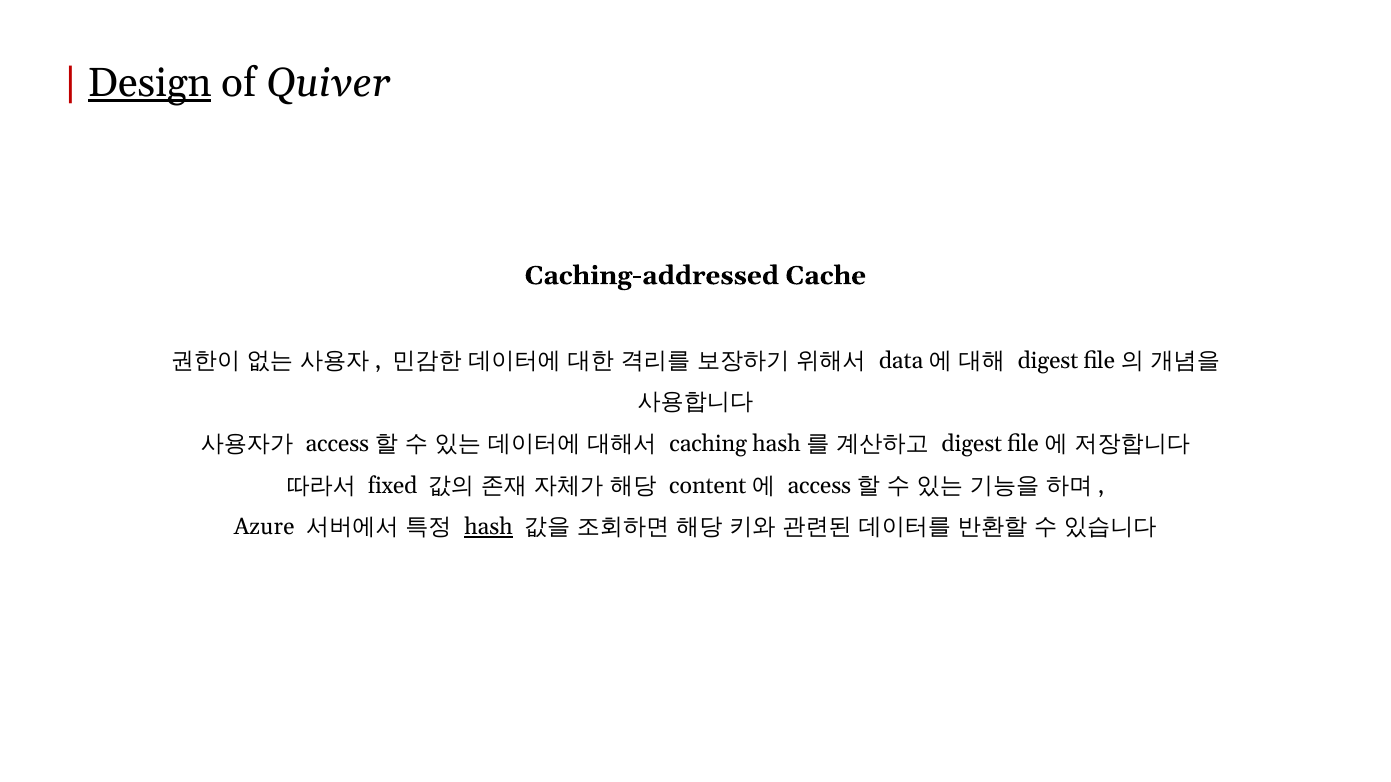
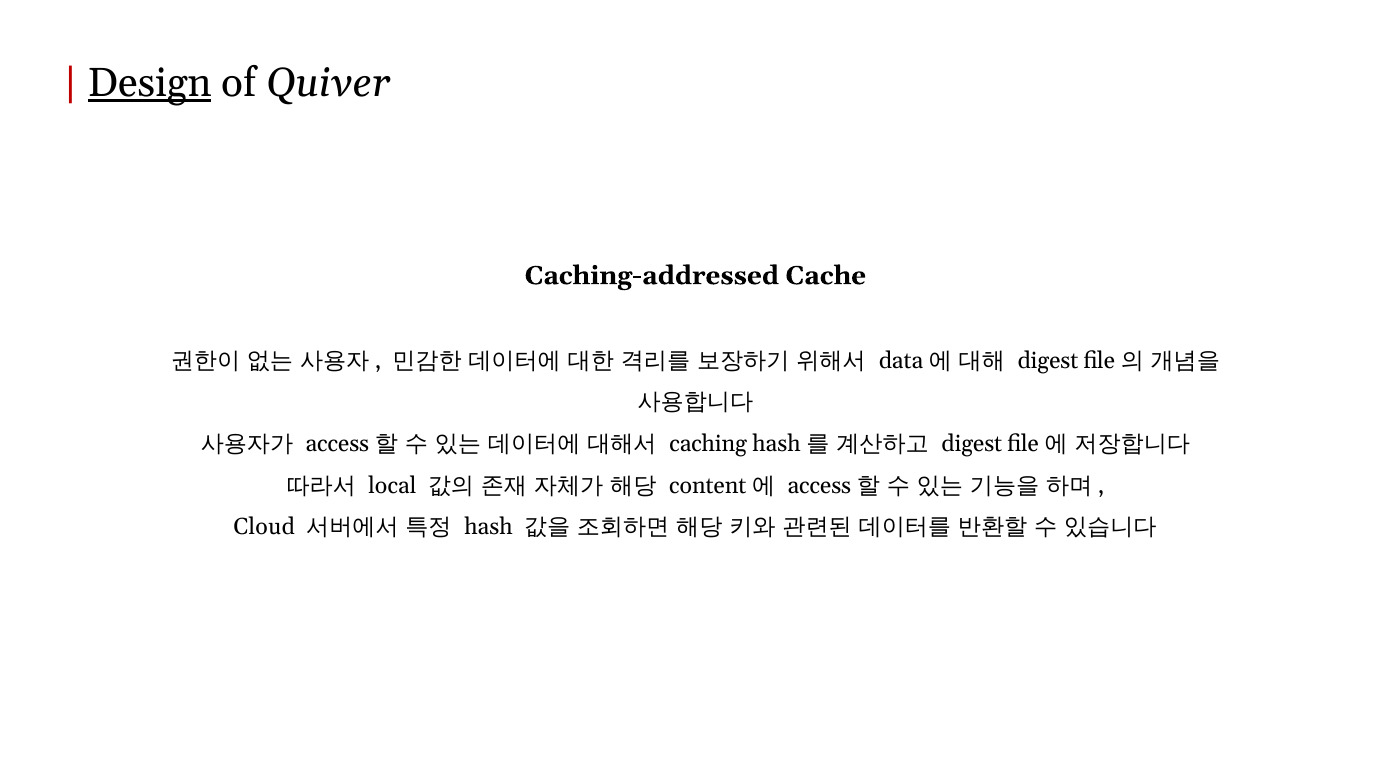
fixed: fixed -> local
Azure: Azure -> Cloud
hash underline: present -> none
